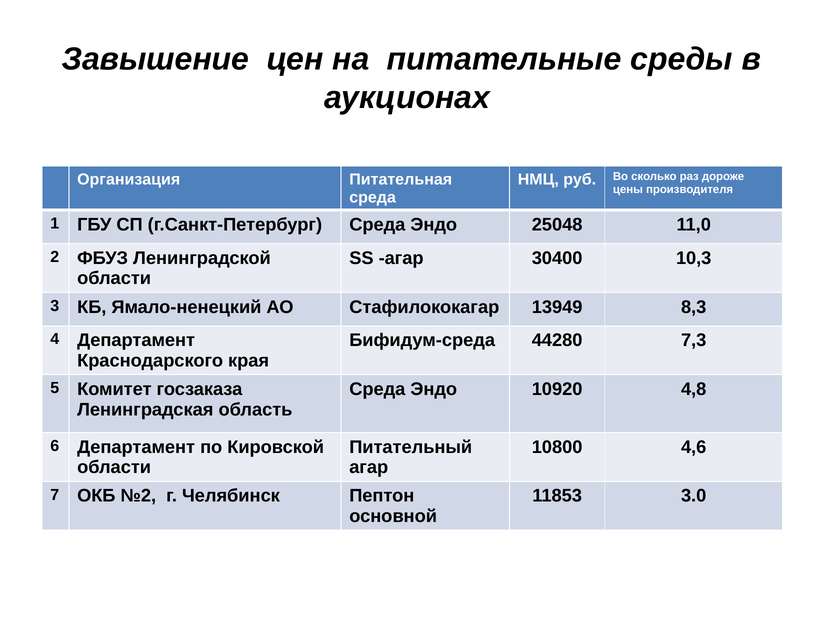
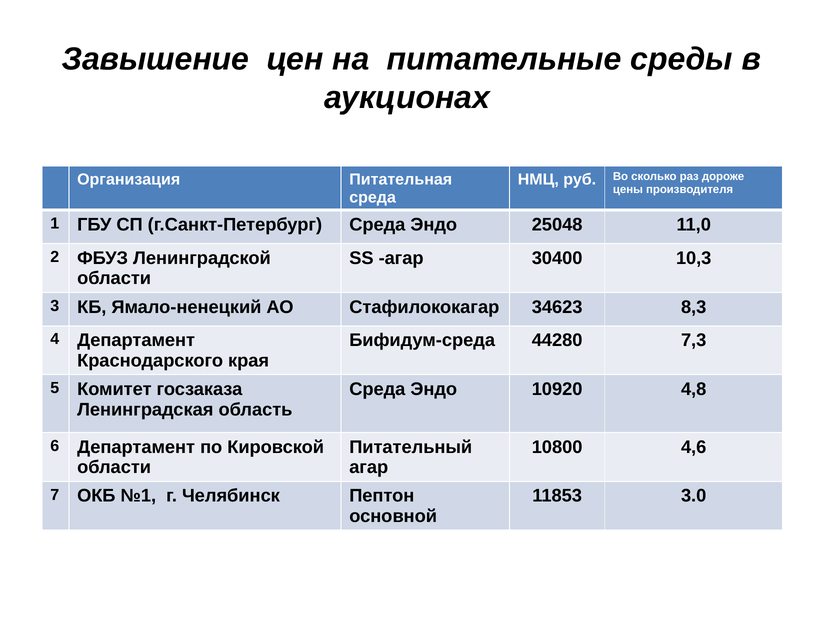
13949: 13949 -> 34623
№2: №2 -> №1
